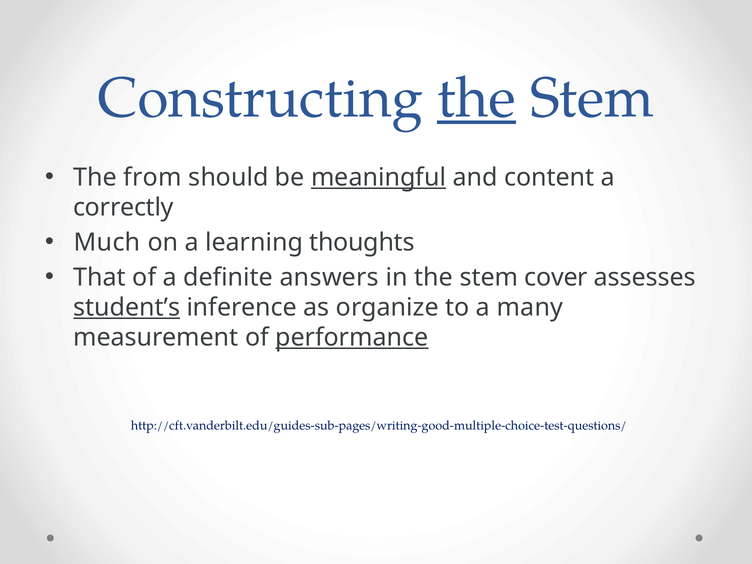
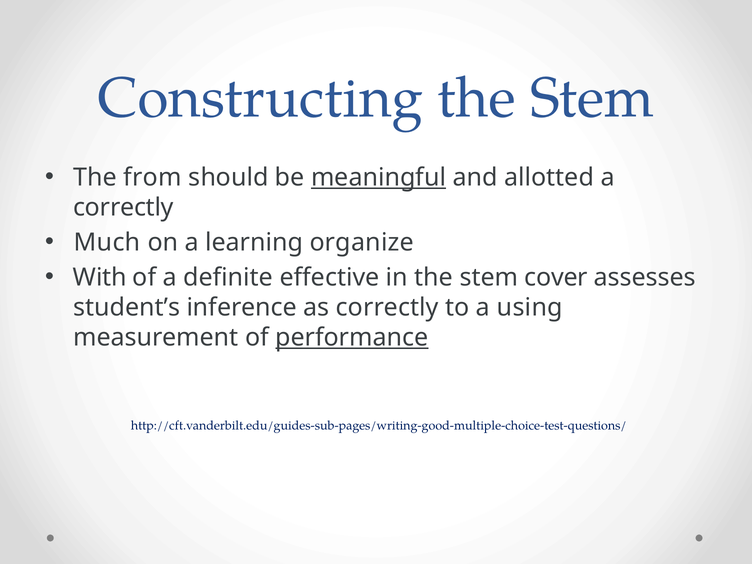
the at (477, 98) underline: present -> none
content: content -> allotted
thoughts: thoughts -> organize
That: That -> With
answers: answers -> effective
student’s underline: present -> none
as organize: organize -> correctly
many: many -> using
